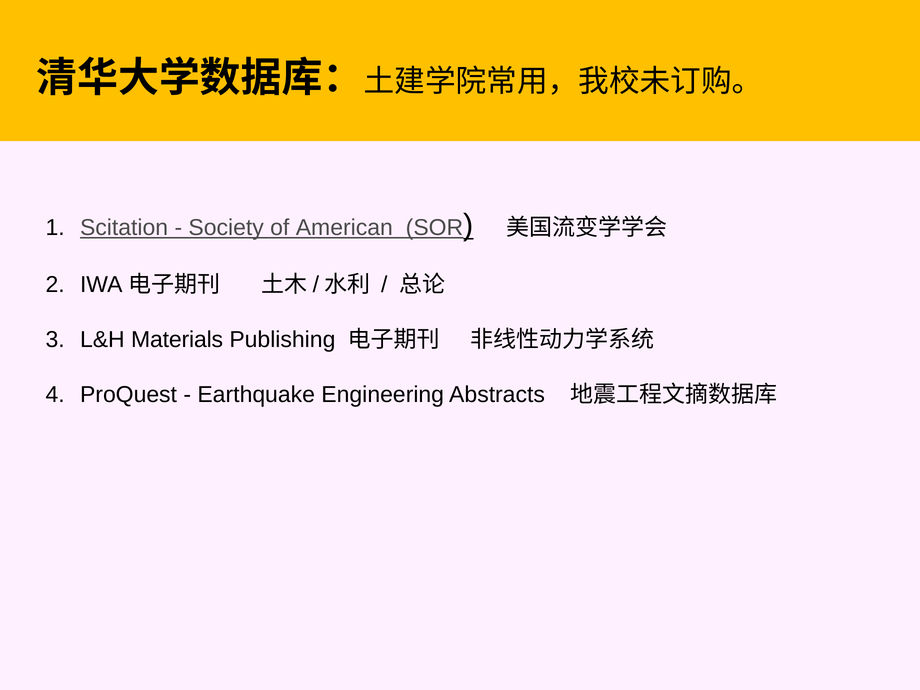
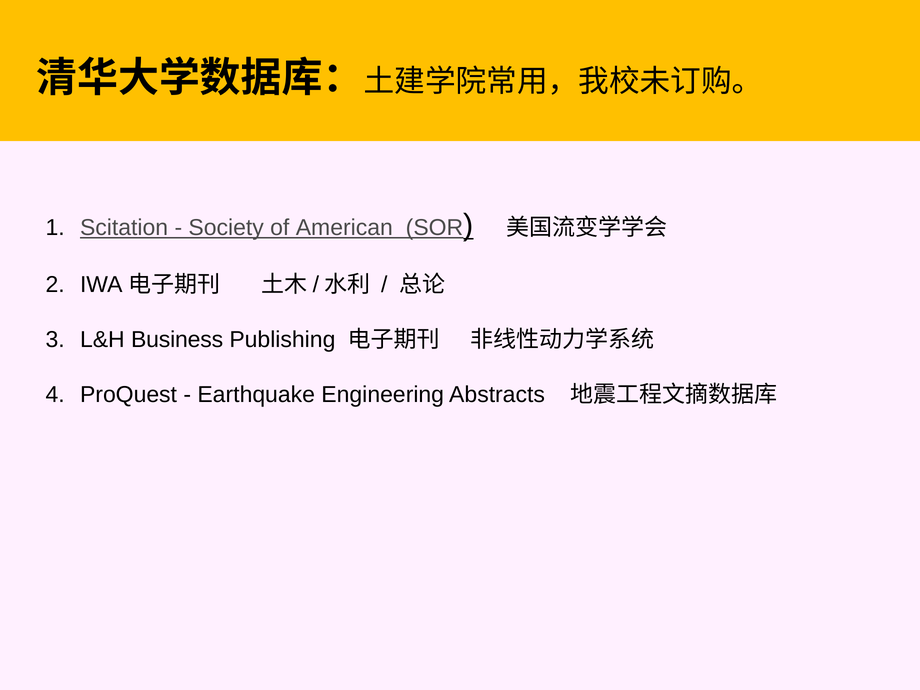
Materials: Materials -> Business
